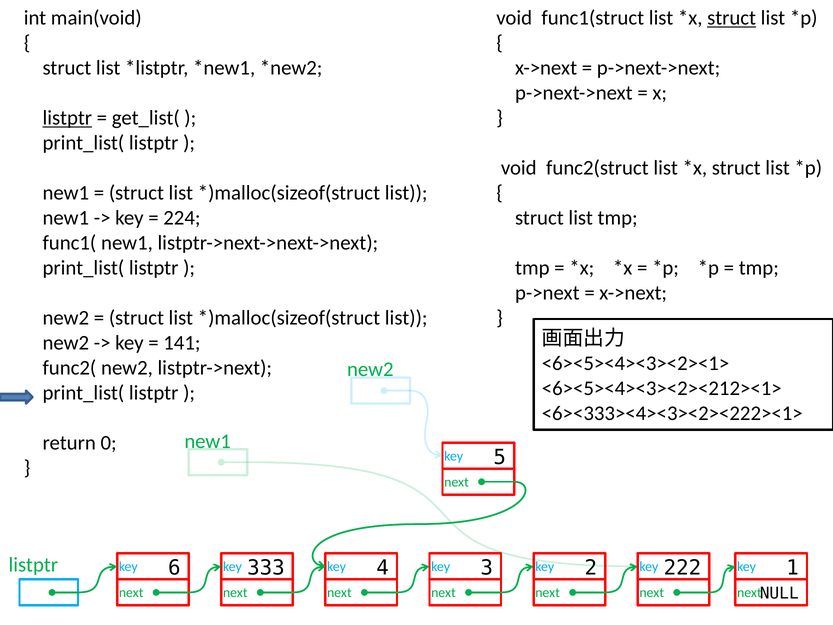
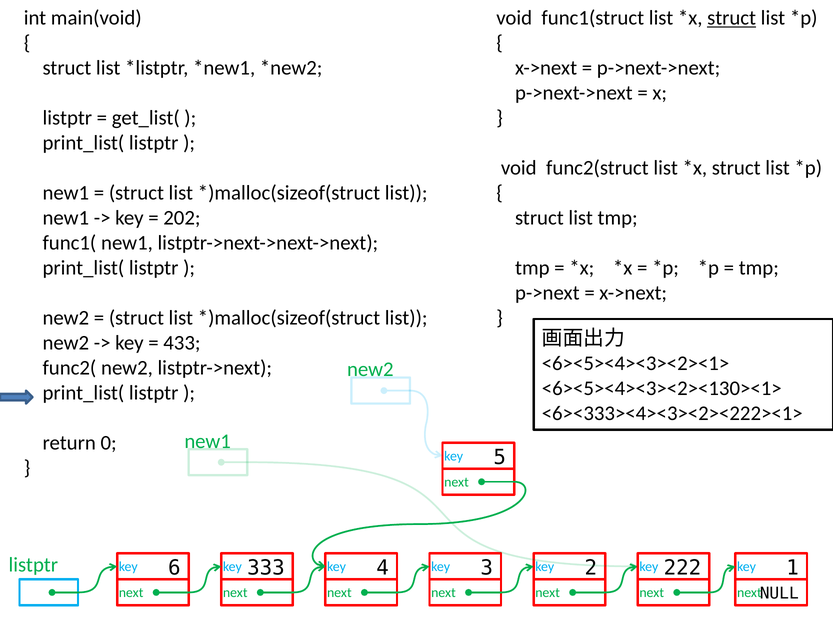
listptr at (67, 118) underline: present -> none
224: 224 -> 202
141: 141 -> 433
<6><5><4><3><2><212><1>: <6><5><4><3><2><212><1> -> <6><5><4><3><2><130><1>
